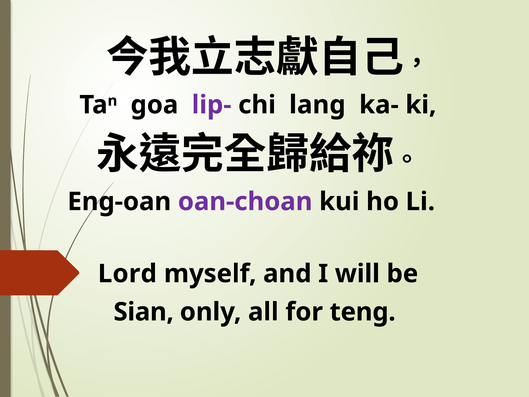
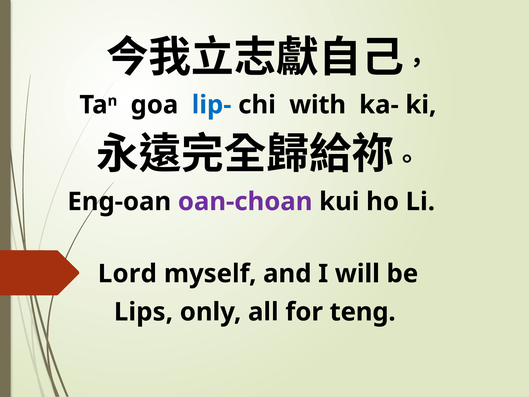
lip- colour: purple -> blue
lang: lang -> with
Sian: Sian -> Lips
